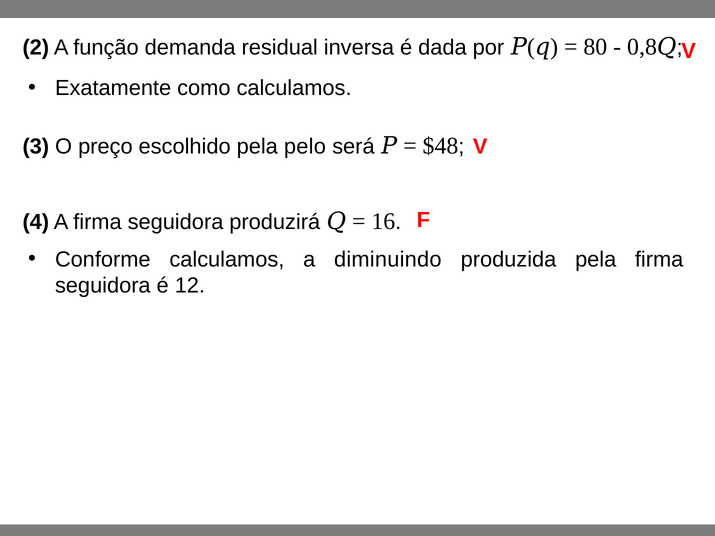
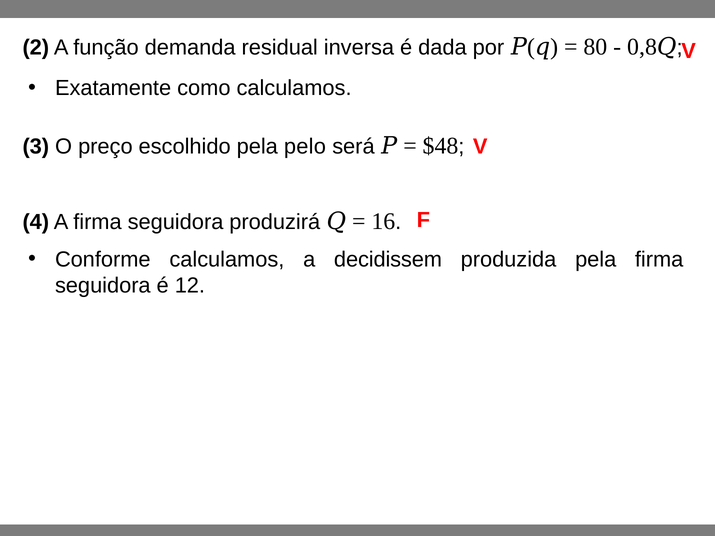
diminuindo: diminuindo -> decidissem
